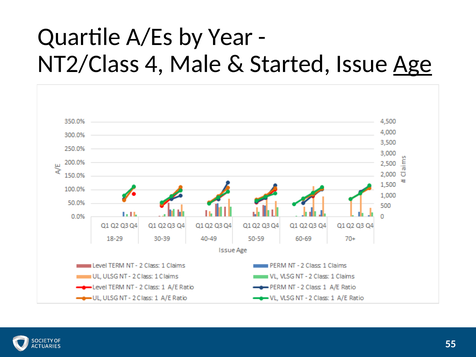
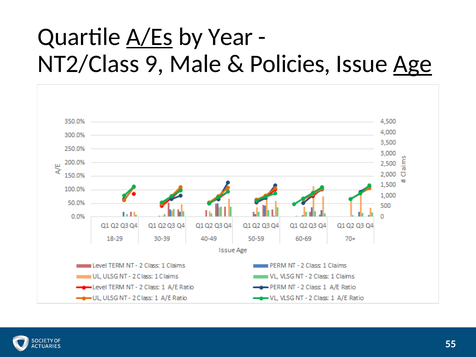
A/Es underline: none -> present
4: 4 -> 9
Started: Started -> Policies
